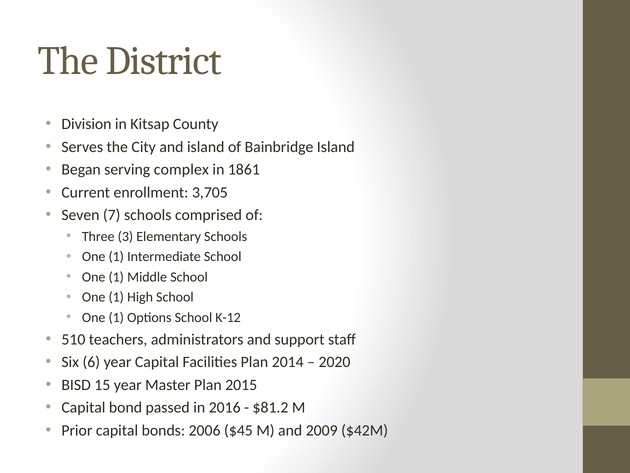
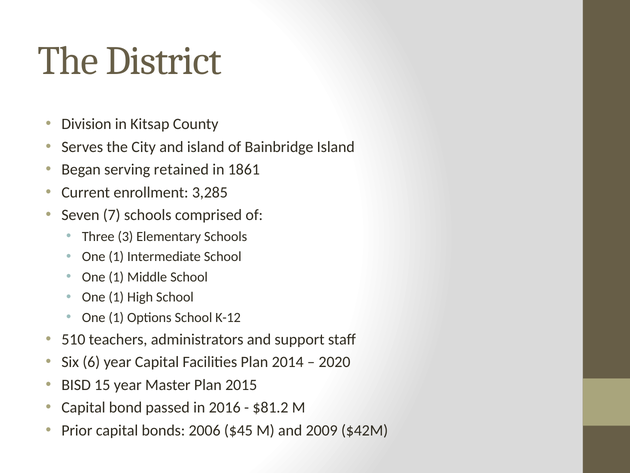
complex: complex -> retained
3,705: 3,705 -> 3,285
